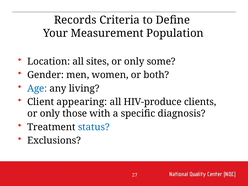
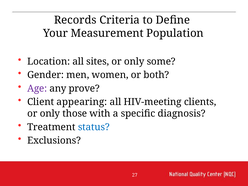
Age colour: blue -> purple
living: living -> prove
HIV-produce: HIV-produce -> HIV-meeting
